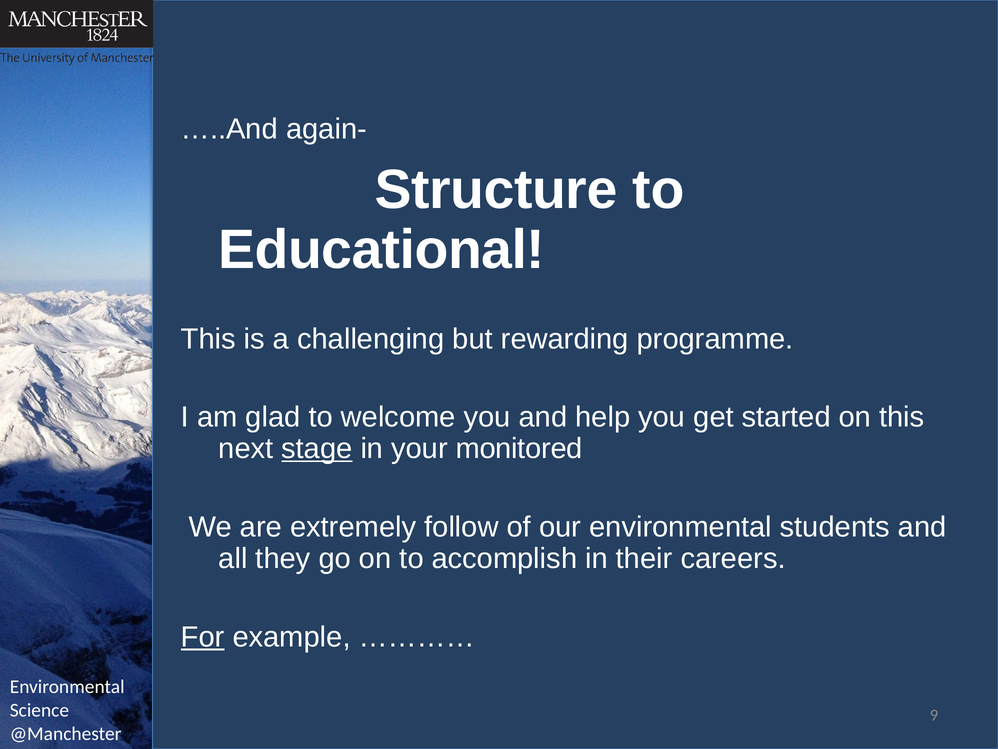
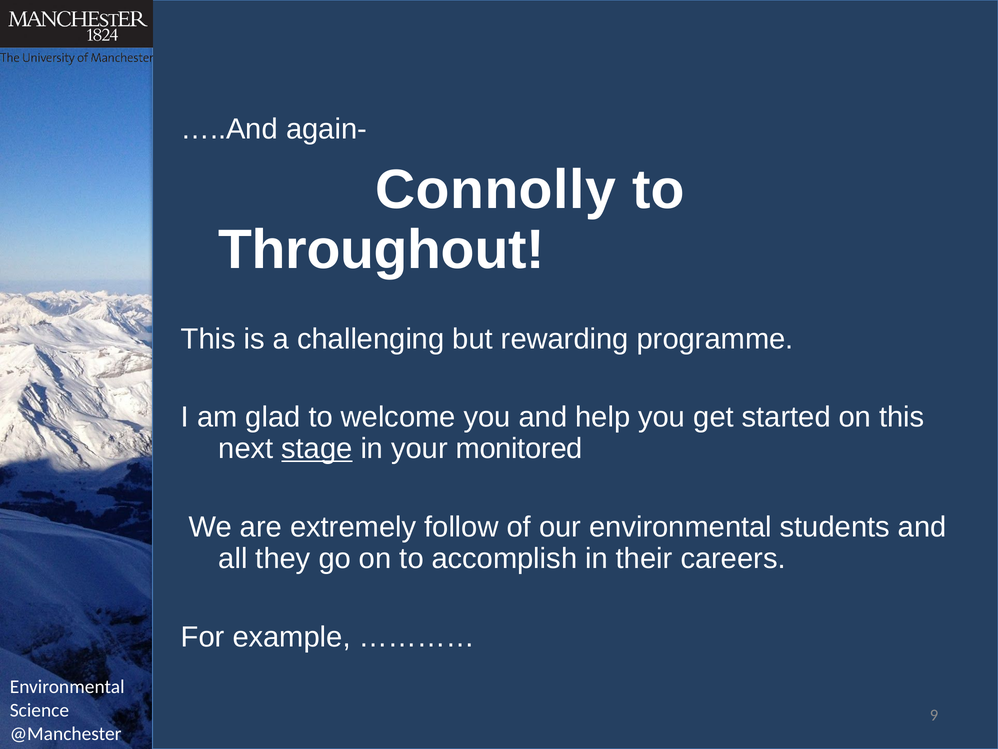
Structure: Structure -> Connolly
Educational: Educational -> Throughout
For underline: present -> none
